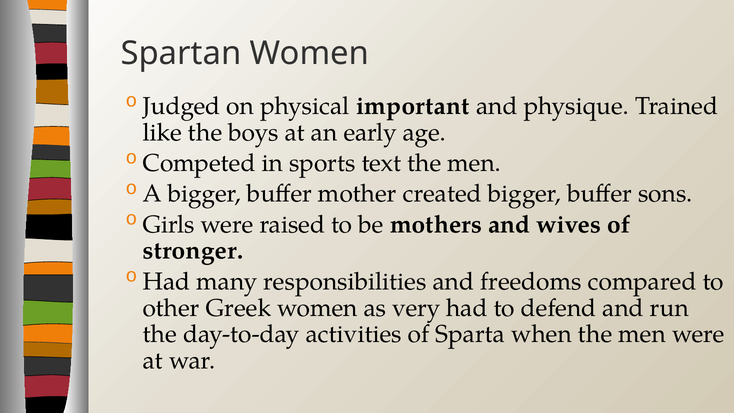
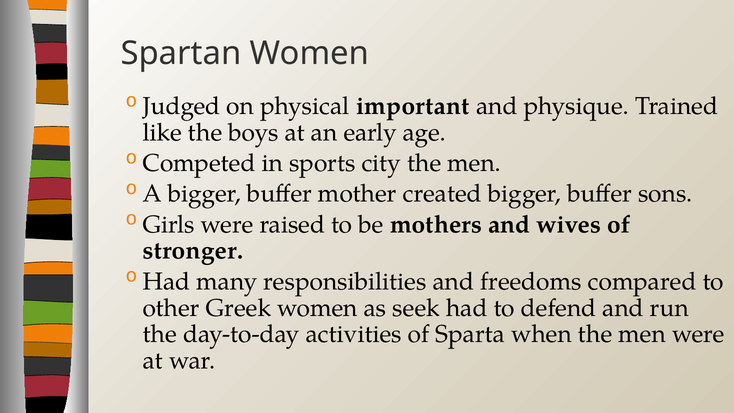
text: text -> city
very: very -> seek
